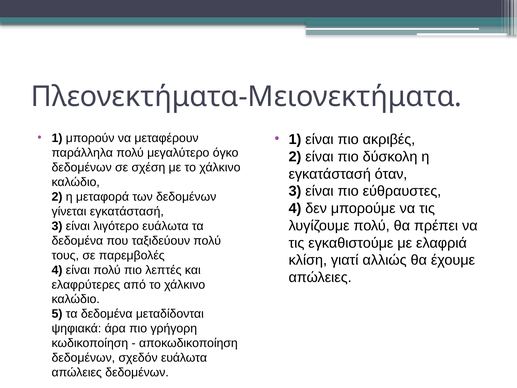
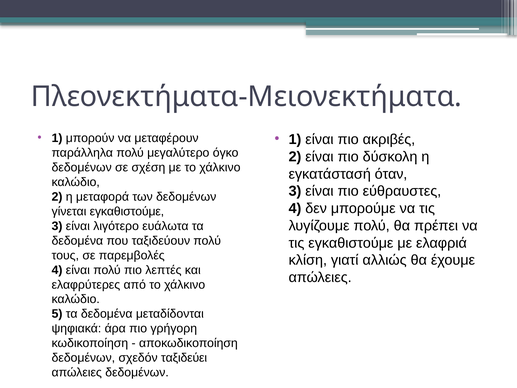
γίνεται εγκατάστασή: εγκατάστασή -> εγκαθιστούμε
σχεδόν ευάλωτα: ευάλωτα -> ταξιδεύει
